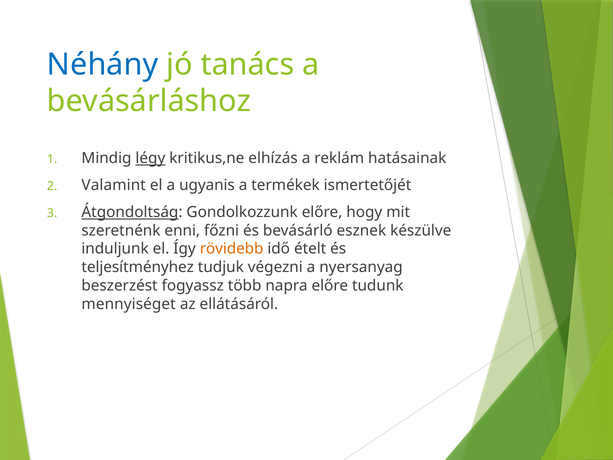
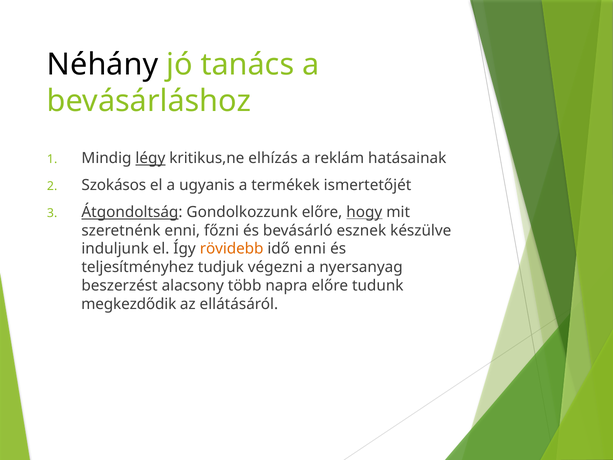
Néhány colour: blue -> black
Valamint: Valamint -> Szokásos
hogy underline: none -> present
idő ételt: ételt -> enni
fogyassz: fogyassz -> alacsony
mennyiséget: mennyiséget -> megkezdődik
